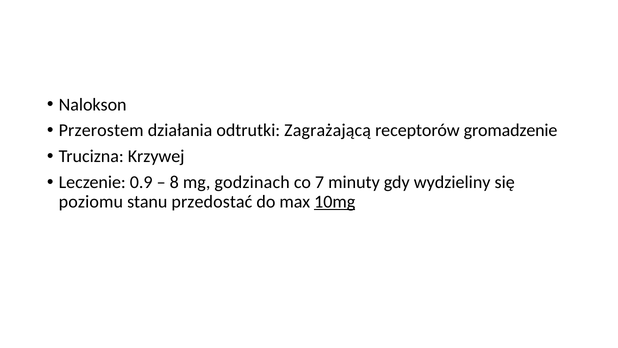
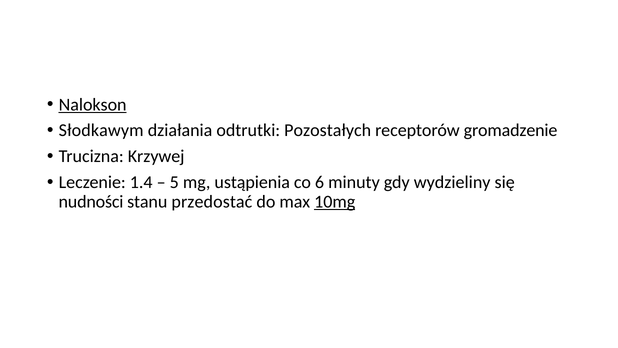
Nalokson underline: none -> present
Przerostem: Przerostem -> Słodkawym
Zagrażającą: Zagrażającą -> Pozostałych
0.9: 0.9 -> 1.4
8: 8 -> 5
godzinach: godzinach -> ustąpienia
7: 7 -> 6
poziomu: poziomu -> nudności
